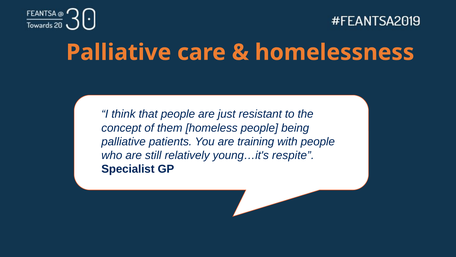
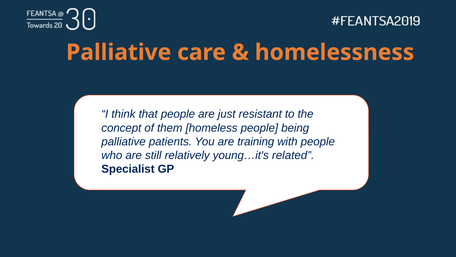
respite: respite -> related
